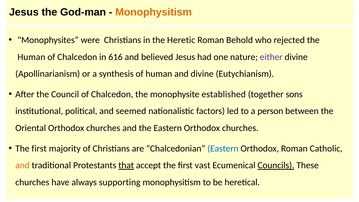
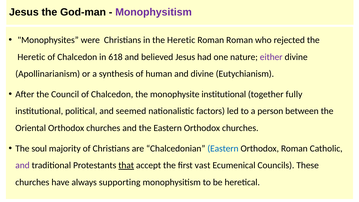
Monophysitism at (154, 12) colour: orange -> purple
Roman Behold: Behold -> Roman
Human at (31, 57): Human -> Heretic
616: 616 -> 618
monophysite established: established -> institutional
sons: sons -> fully
first at (39, 148): first -> soul
and at (22, 165) colour: orange -> purple
Councils underline: present -> none
